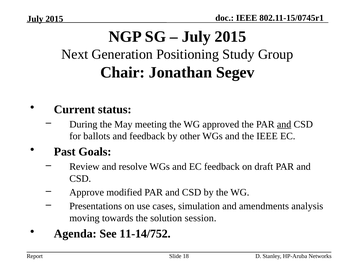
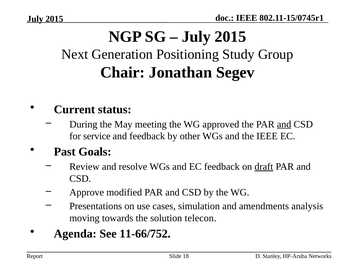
ballots: ballots -> service
draft underline: none -> present
session: session -> telecon
11-14/752: 11-14/752 -> 11-66/752
